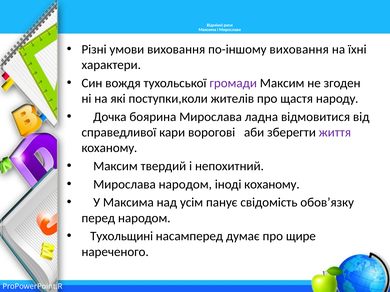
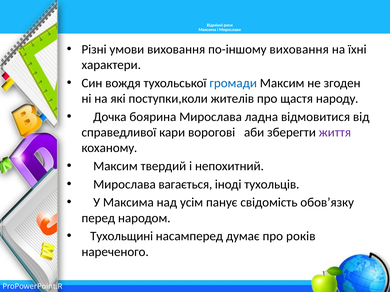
громади colour: purple -> blue
Мирослава народом: народом -> вагається
іноді коханому: коханому -> тухольців
щире: щире -> років
